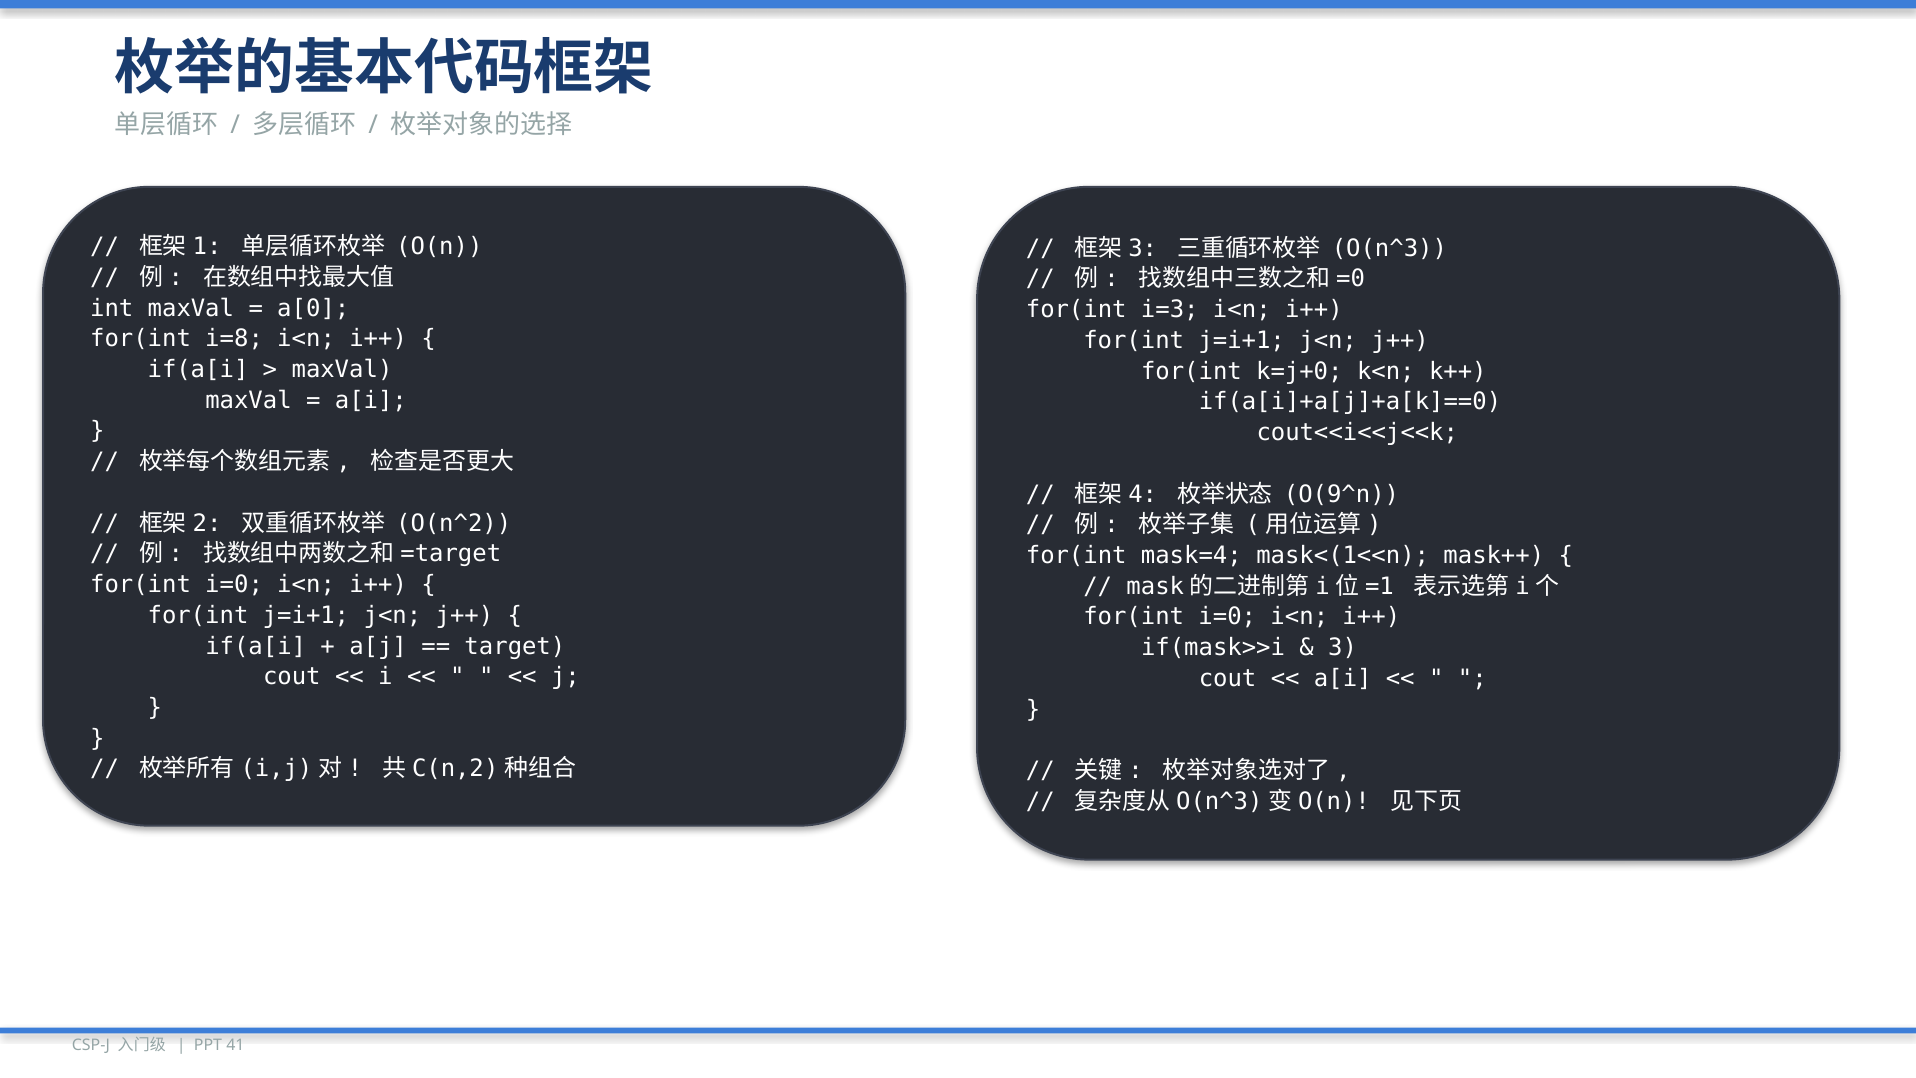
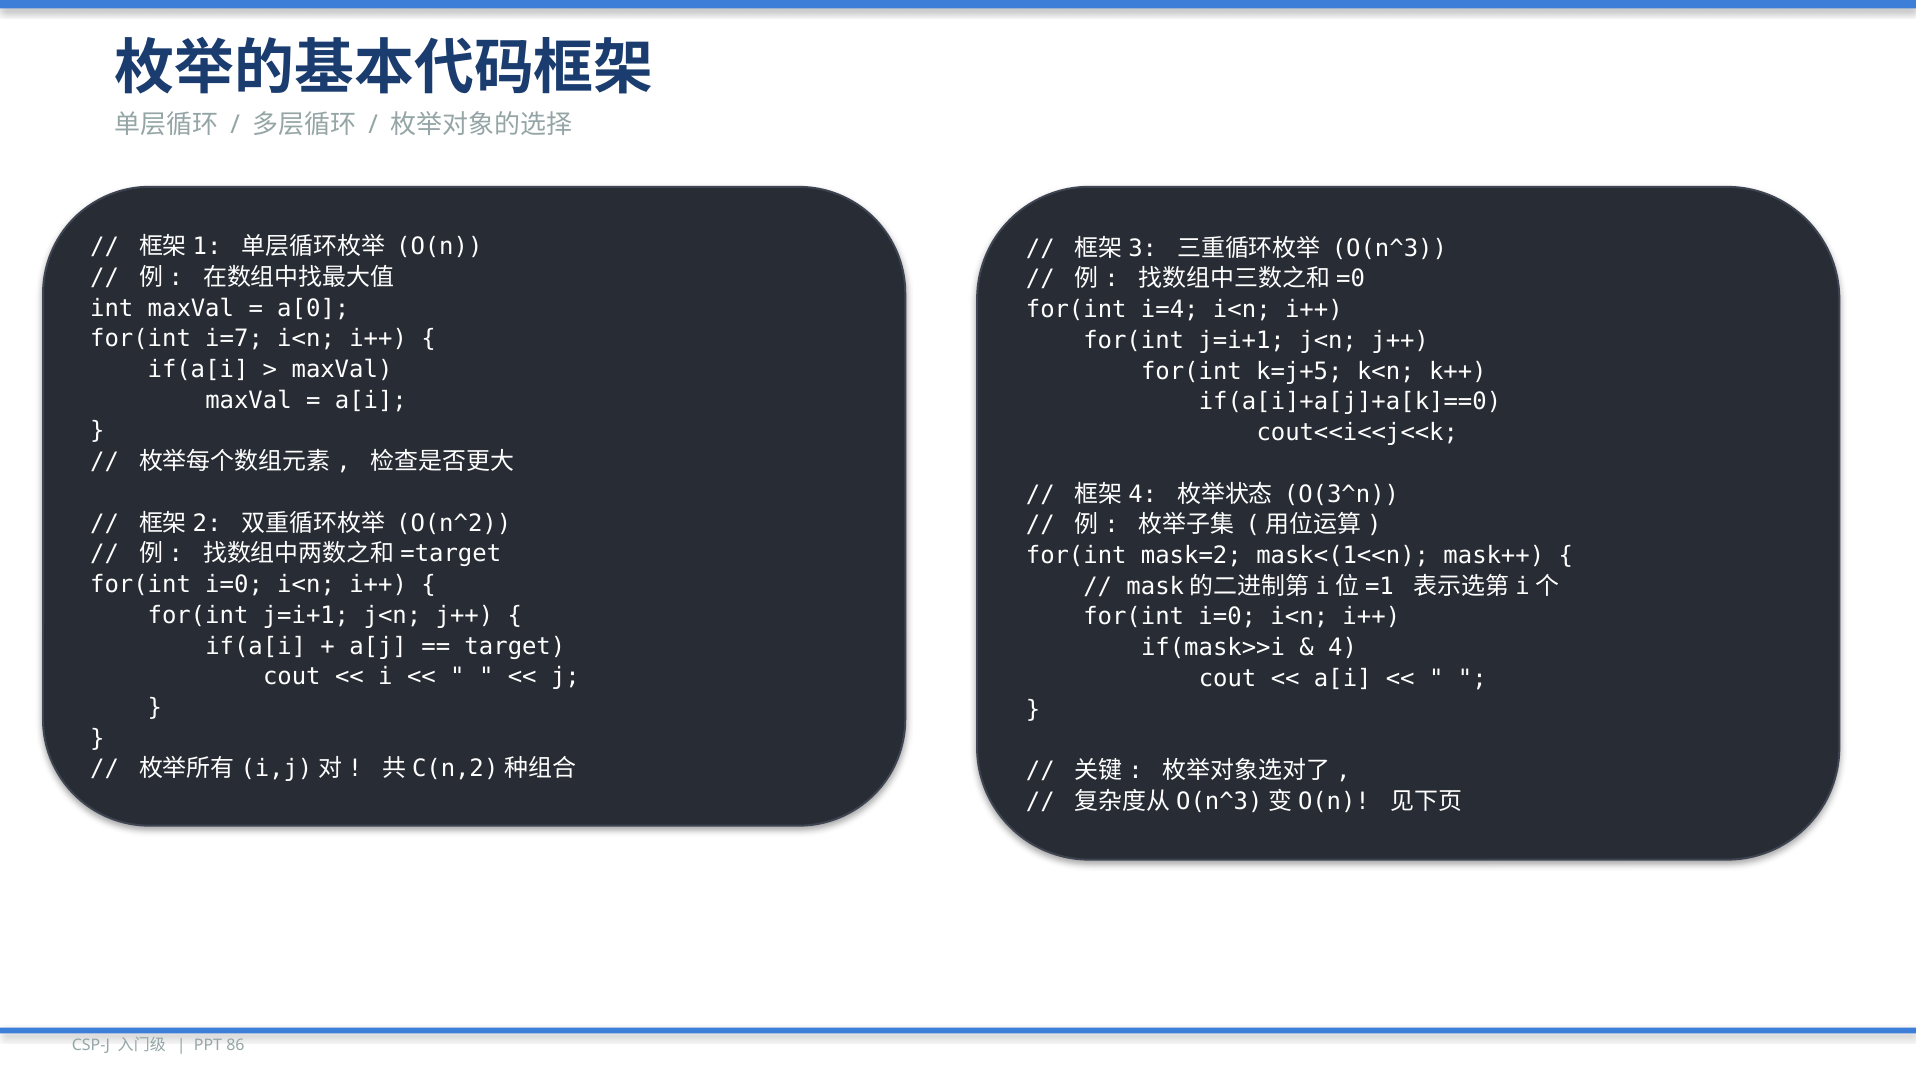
i=3: i=3 -> i=4
i=8: i=8 -> i=7
k=j+0: k=j+0 -> k=j+5
O(9^n: O(9^n -> O(3^n
mask=4: mask=4 -> mask=2
3: 3 -> 4
41: 41 -> 86
